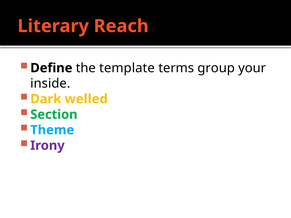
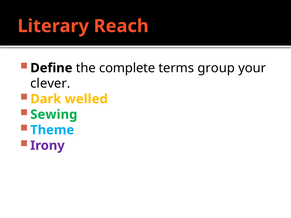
template: template -> complete
inside: inside -> clever
Section: Section -> Sewing
